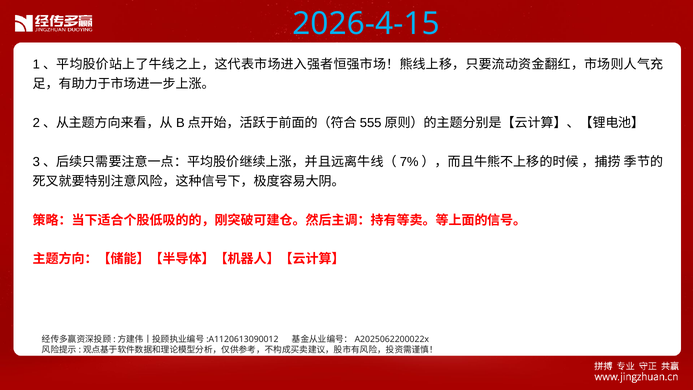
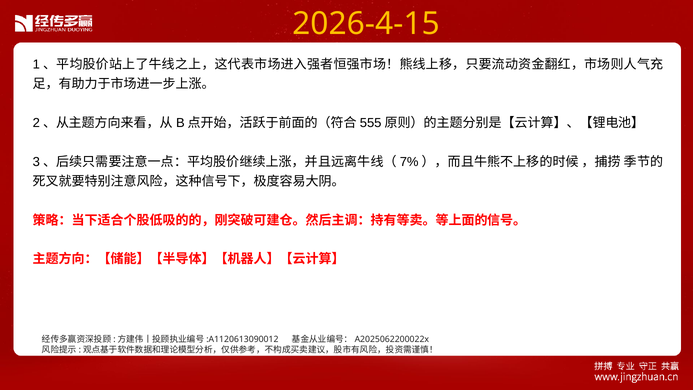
2026-4-15 colour: light blue -> yellow
